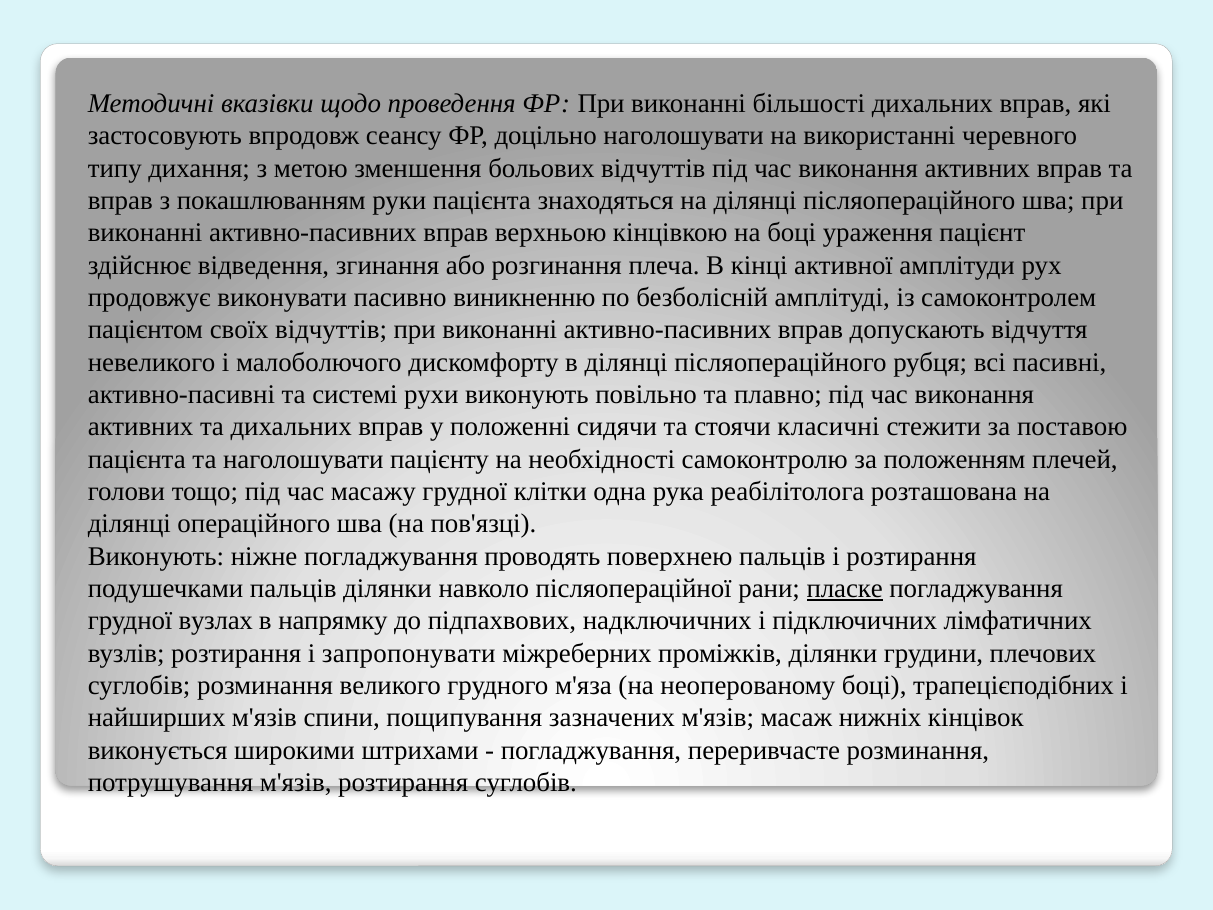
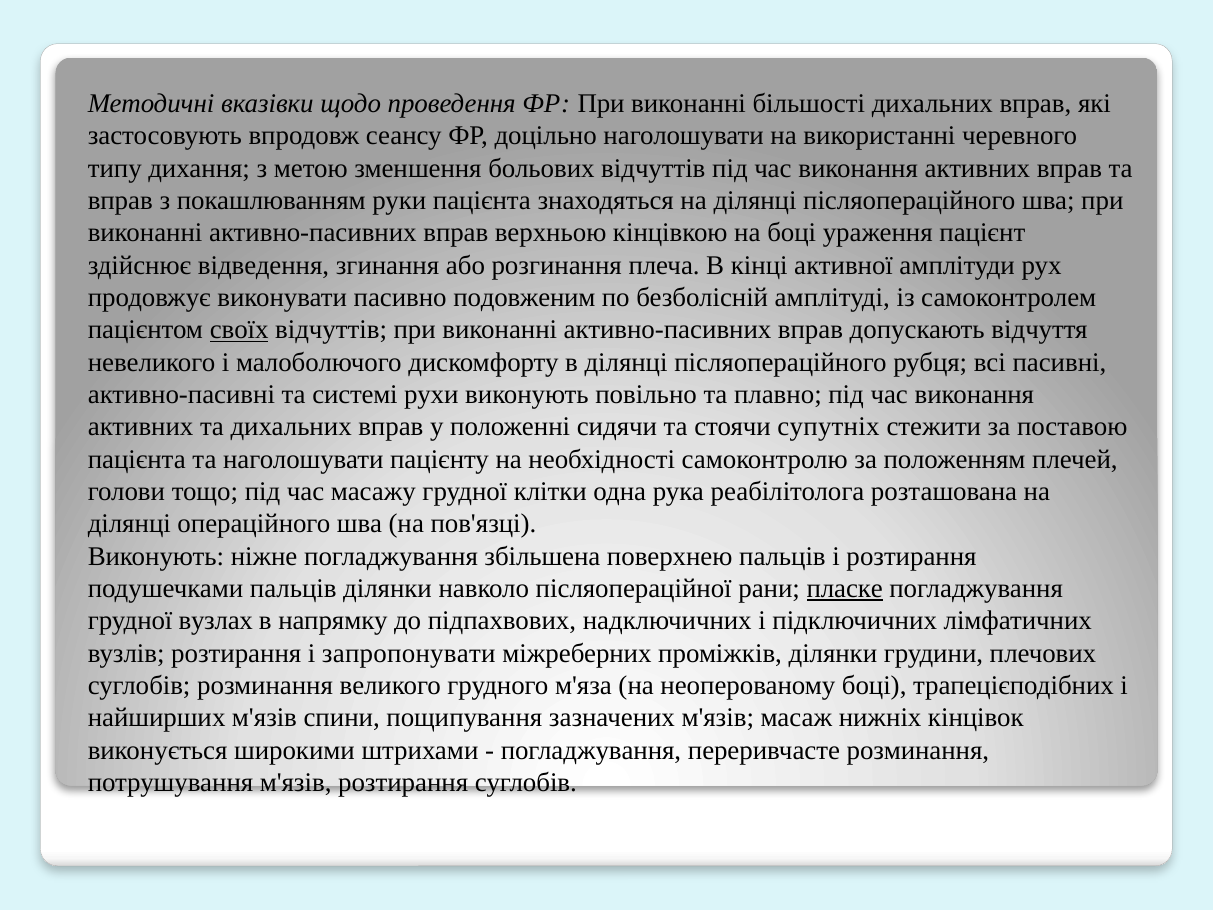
виникненню: виникненню -> подовженим
своїх underline: none -> present
класичні: класичні -> супутніх
проводять: проводять -> збільшена
